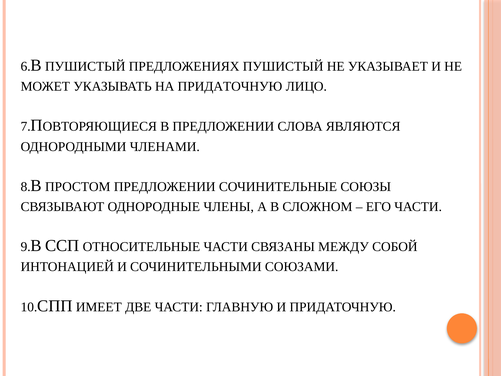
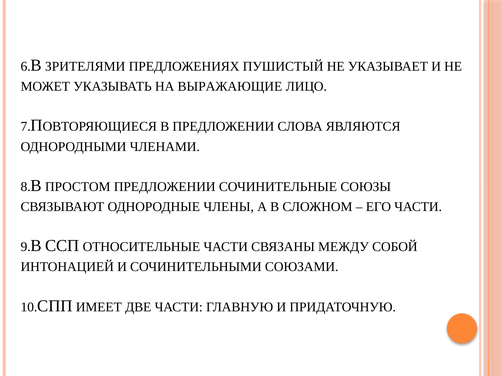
В ПУШИСТЫЙ: ПУШИСТЫЙ -> ЗРИТЕЛЯМИ
НА ПРИДАТОЧНУЮ: ПРИДАТОЧНУЮ -> ВЫРАЖАЮЩИЕ
